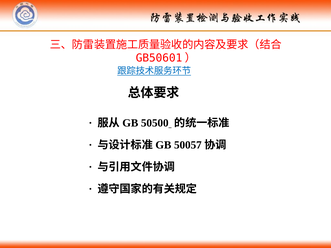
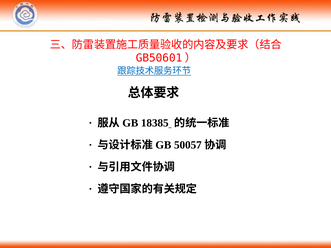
50500: 50500 -> 18385
